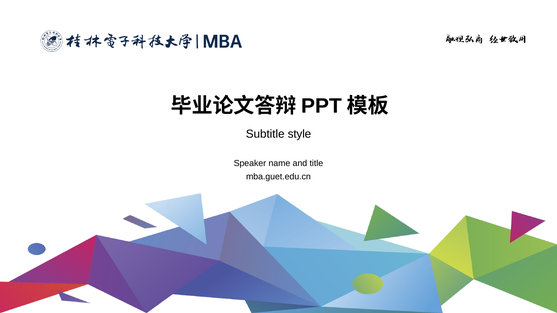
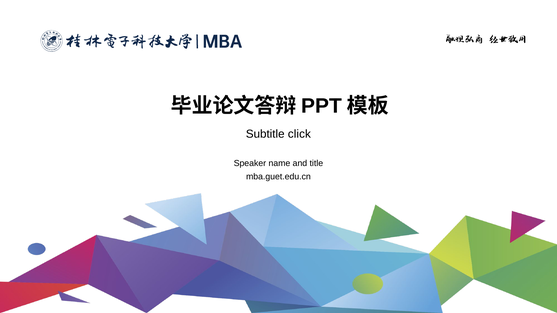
style: style -> click
